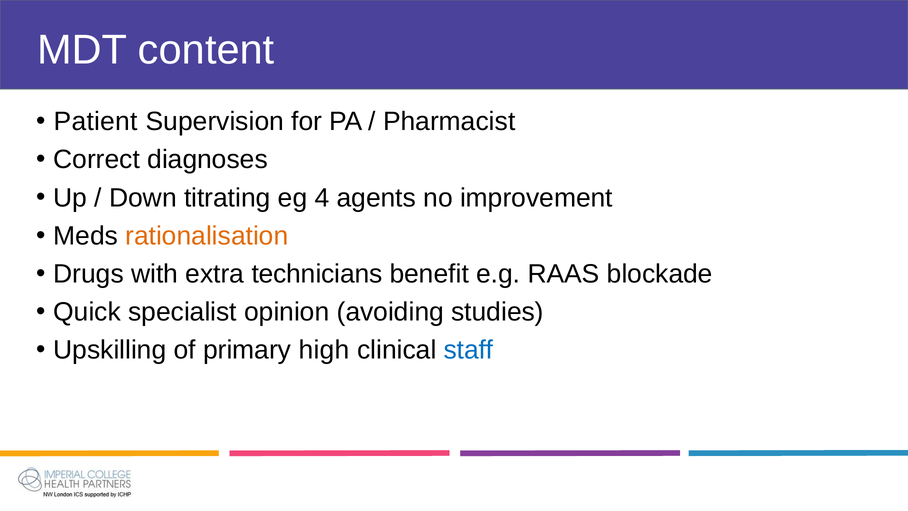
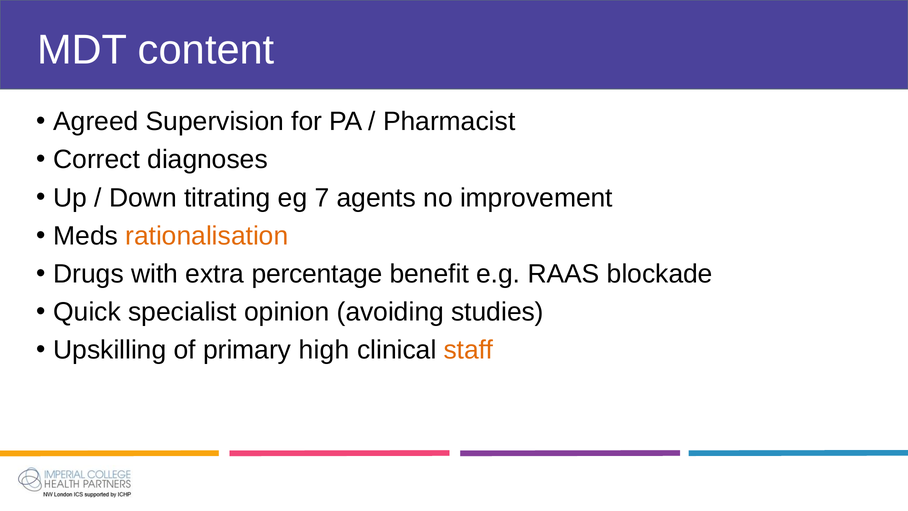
Patient: Patient -> Agreed
4: 4 -> 7
technicians: technicians -> percentage
staff colour: blue -> orange
